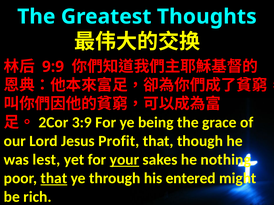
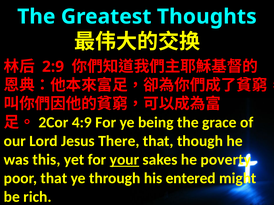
9:9: 9:9 -> 2:9
3:9: 3:9 -> 4:9
Profit: Profit -> There
lest: lest -> this
nothing: nothing -> poverty
that at (54, 179) underline: present -> none
